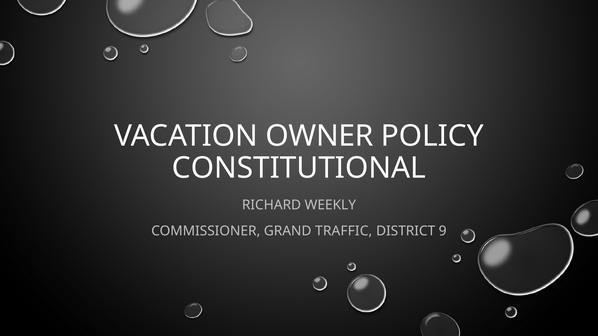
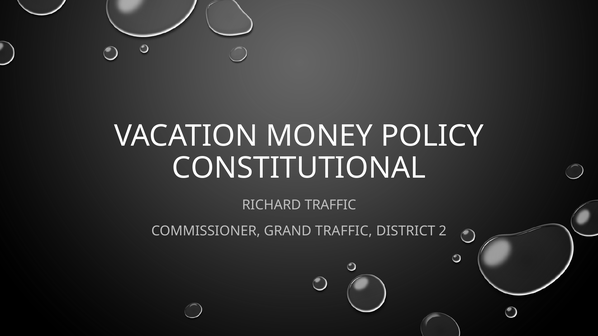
OWNER: OWNER -> MONEY
RICHARD WEEKLY: WEEKLY -> TRAFFIC
9: 9 -> 2
